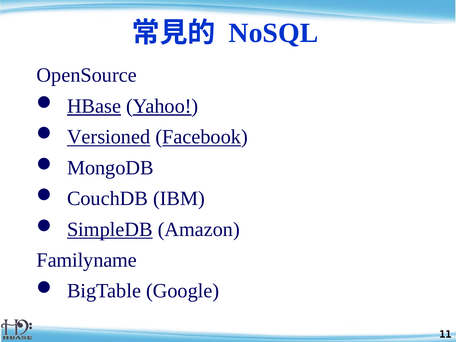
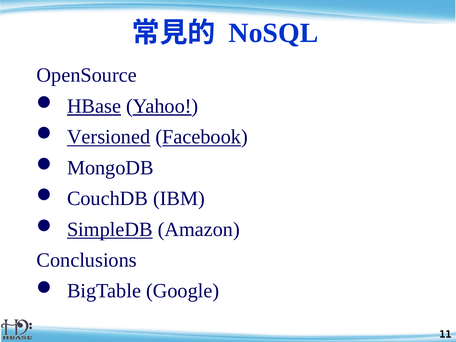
Familyname: Familyname -> Conclusions
